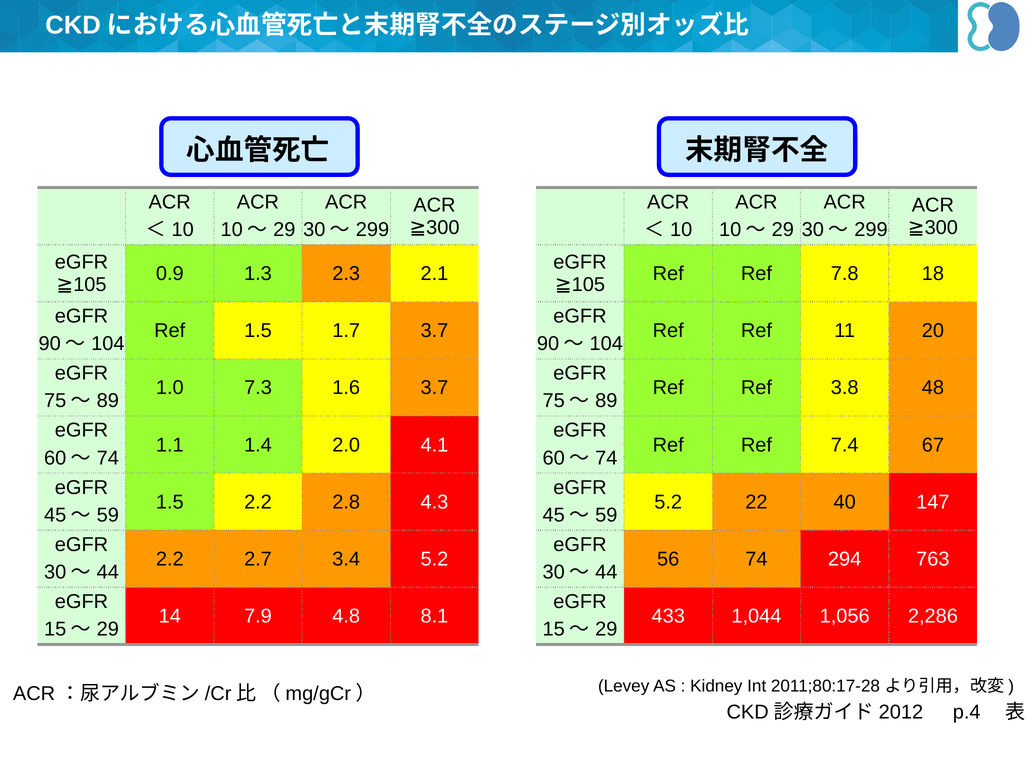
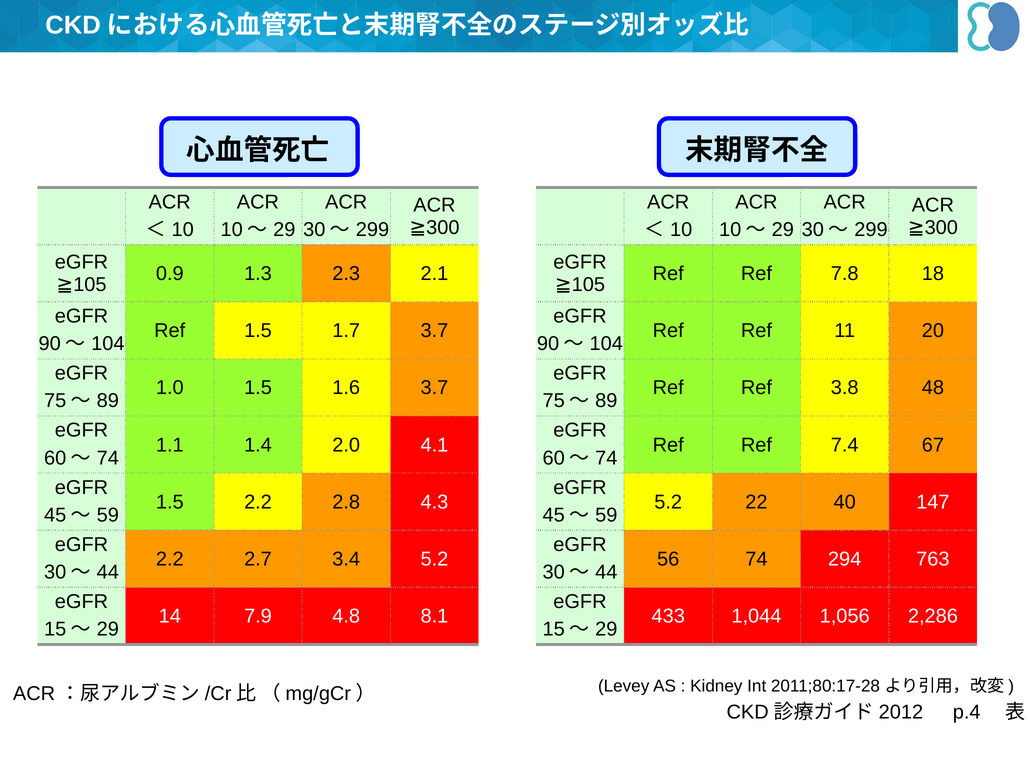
1.0 7.3: 7.3 -> 1.5
